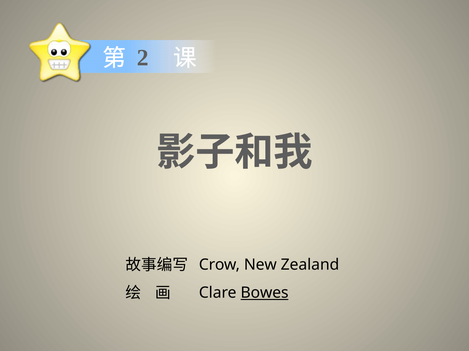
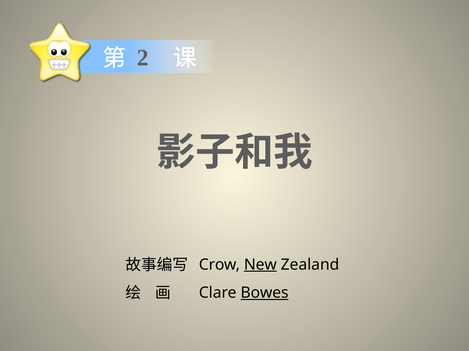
New underline: none -> present
